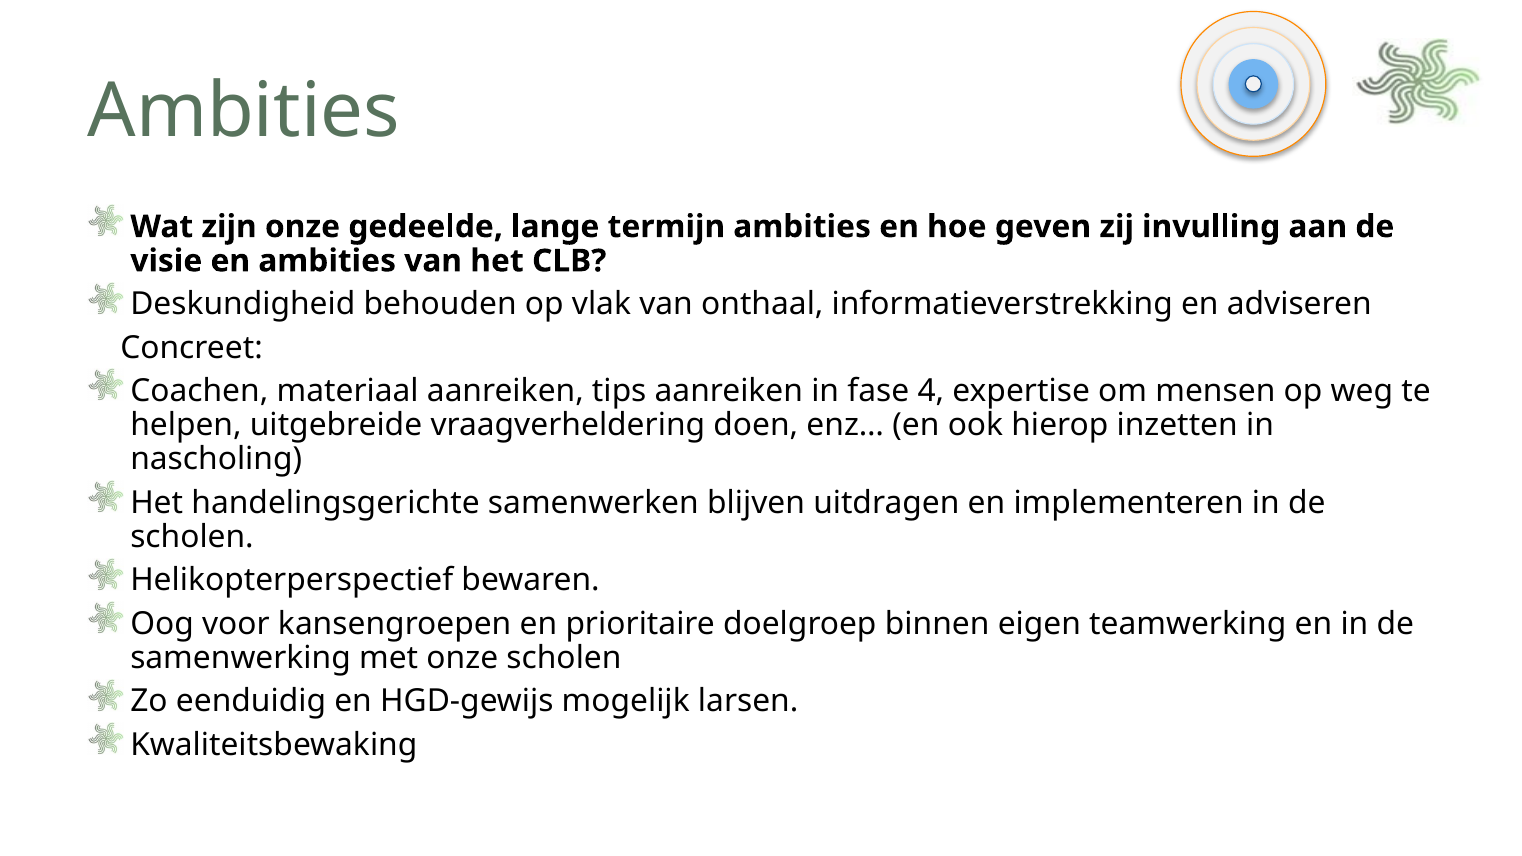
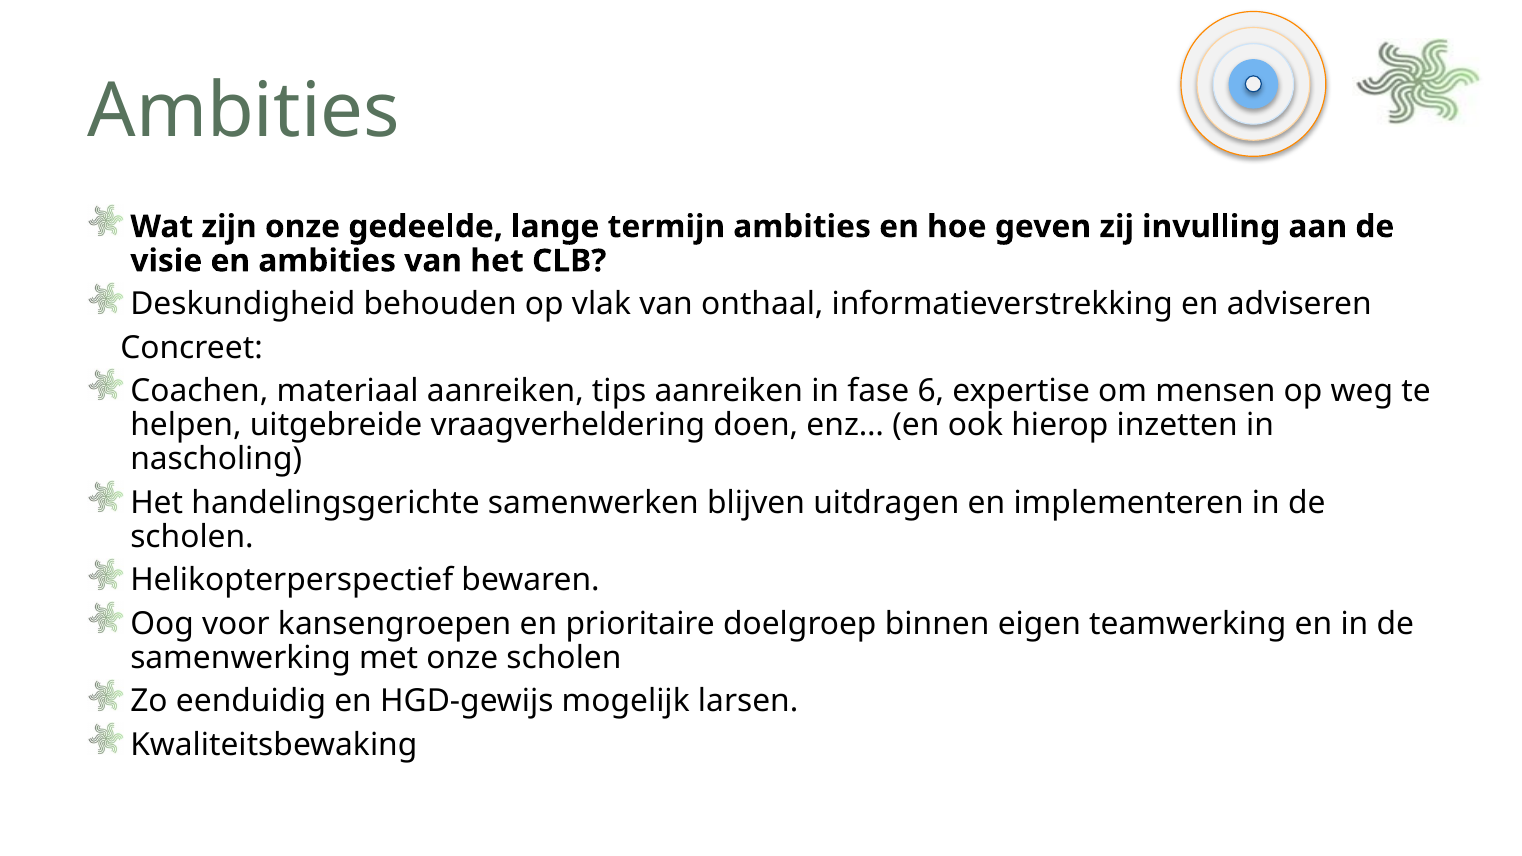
4: 4 -> 6
